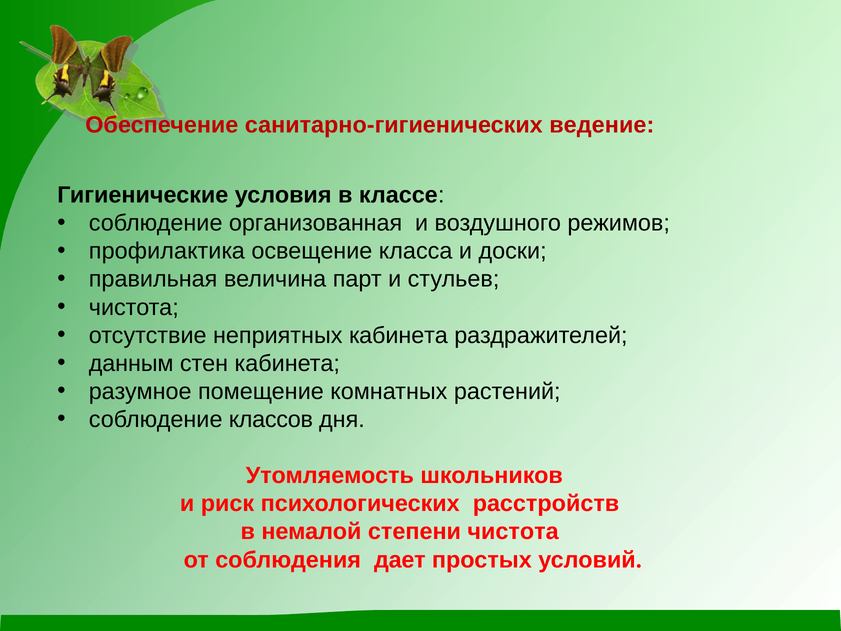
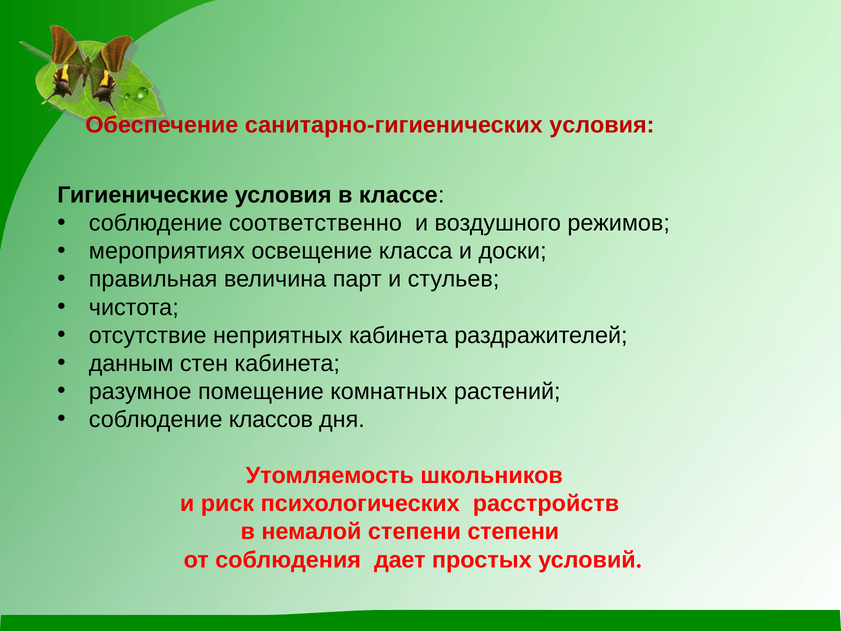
санитарно-гигиенических ведение: ведение -> условия
организованная: организованная -> соответственно
профилактика: профилактика -> мероприятиях
степени чистота: чистота -> степени
